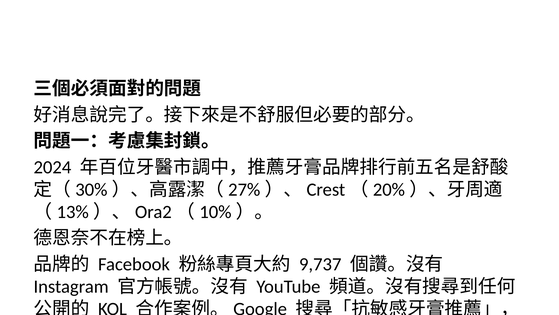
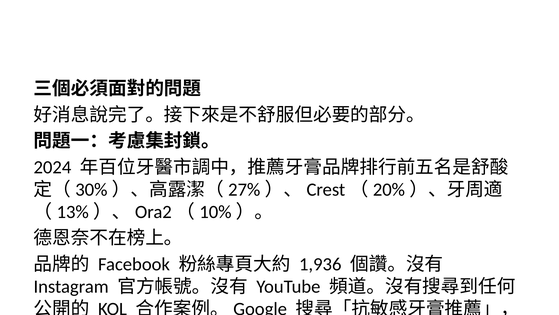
9,737: 9,737 -> 1,936
